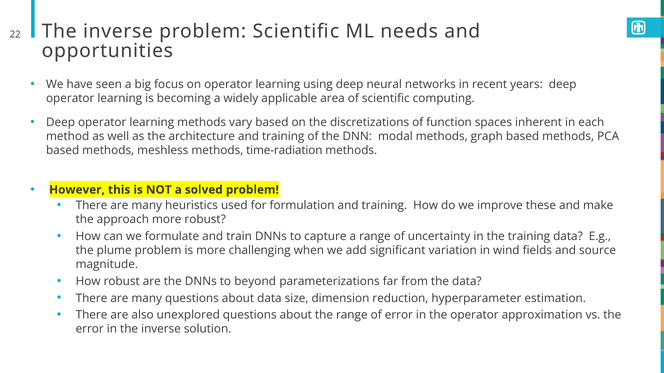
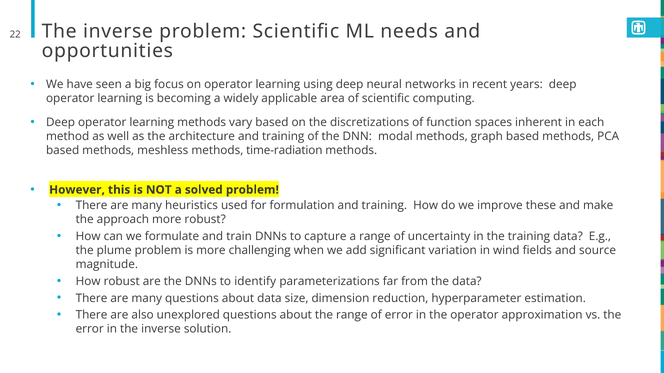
beyond: beyond -> identify
